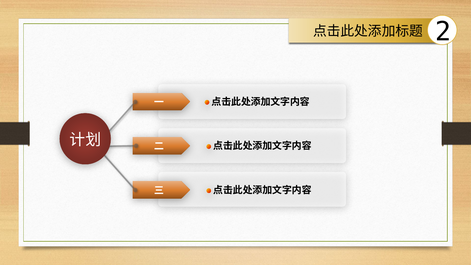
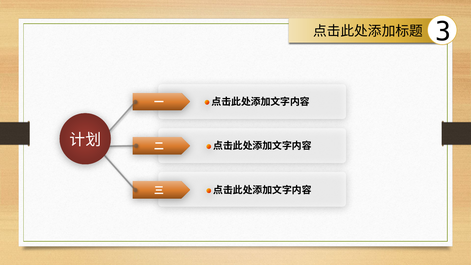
2: 2 -> 3
